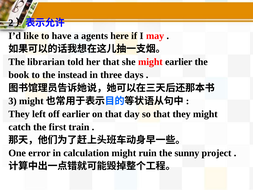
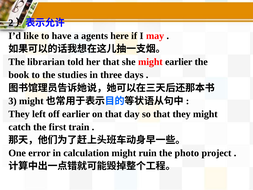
instead: instead -> studies
sunny: sunny -> photo
